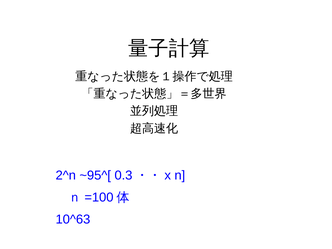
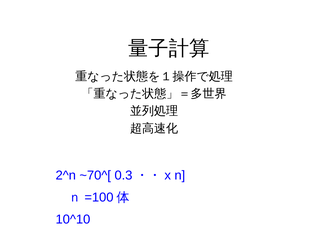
~95^[: ~95^[ -> ~70^[
10^63: 10^63 -> 10^10
